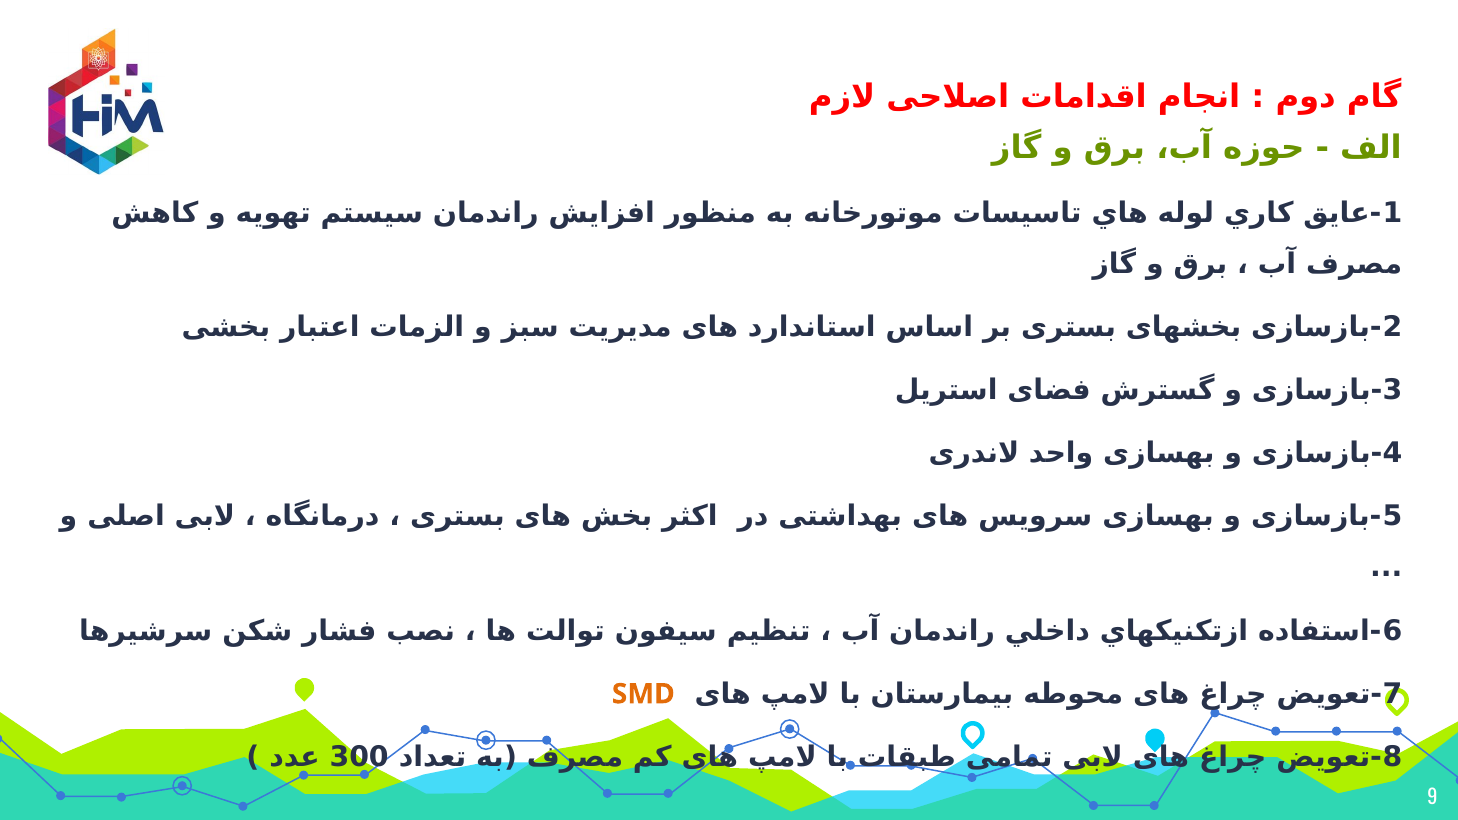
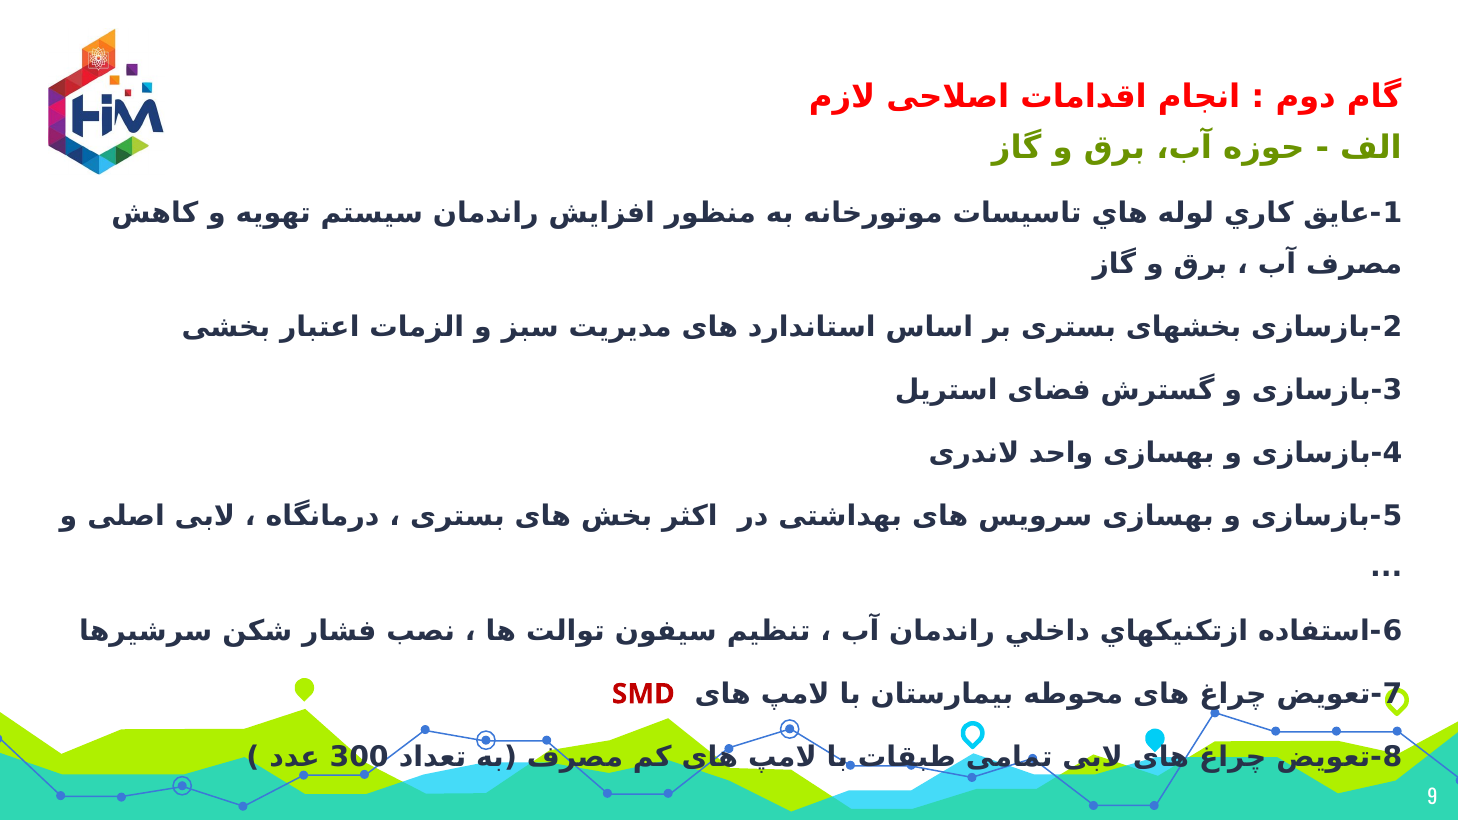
SMD colour: orange -> red
